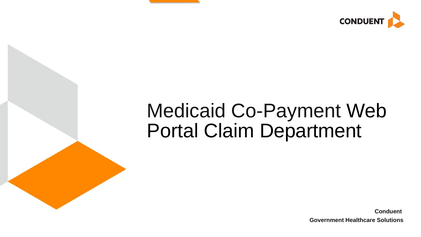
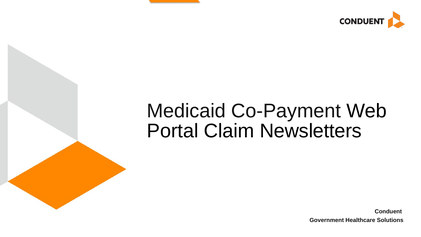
Department: Department -> Newsletters
